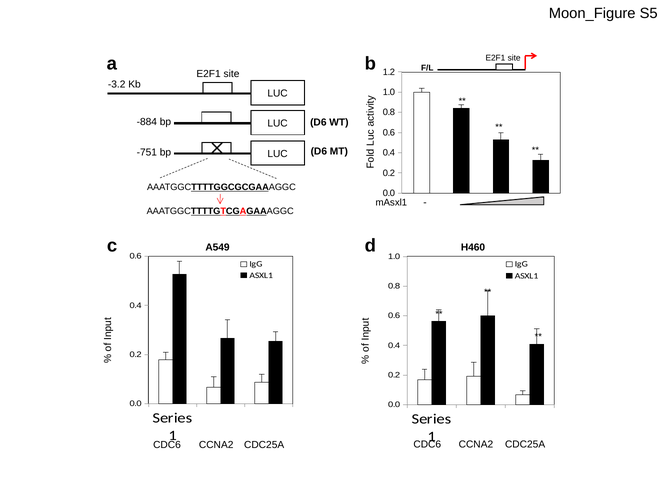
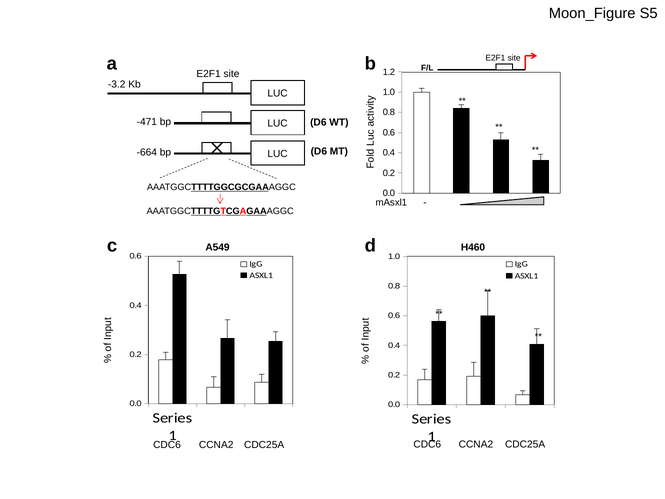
-884: -884 -> -471
-751: -751 -> -664
